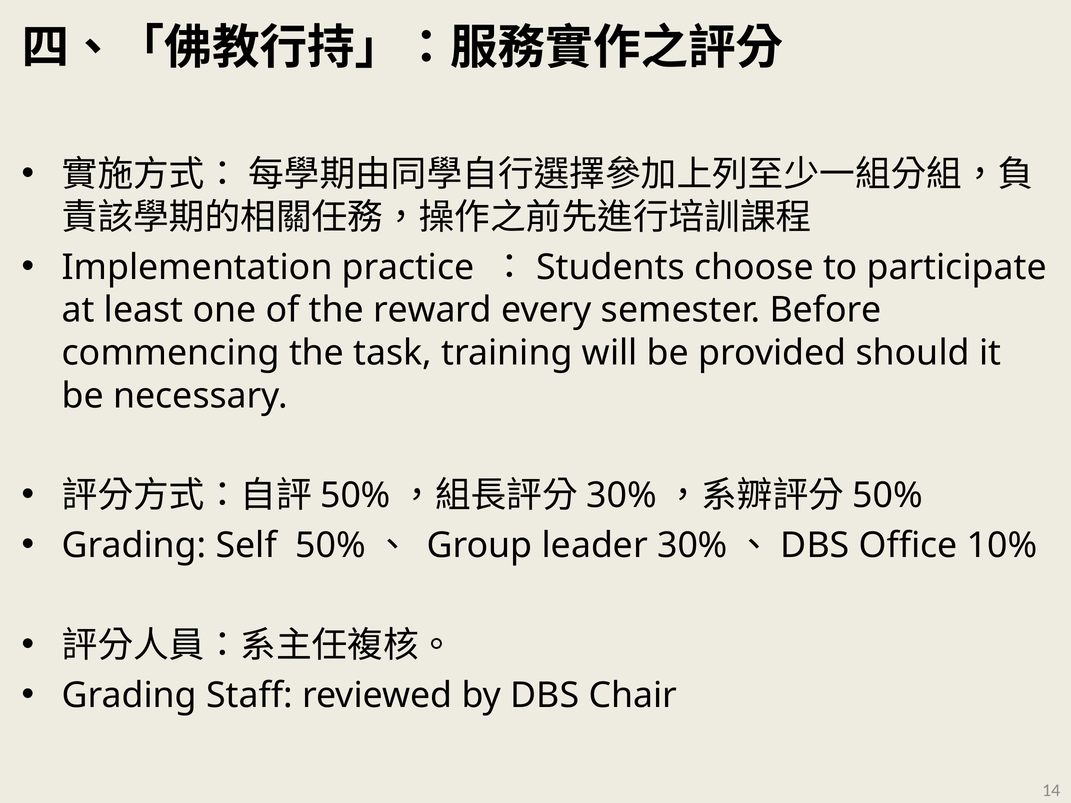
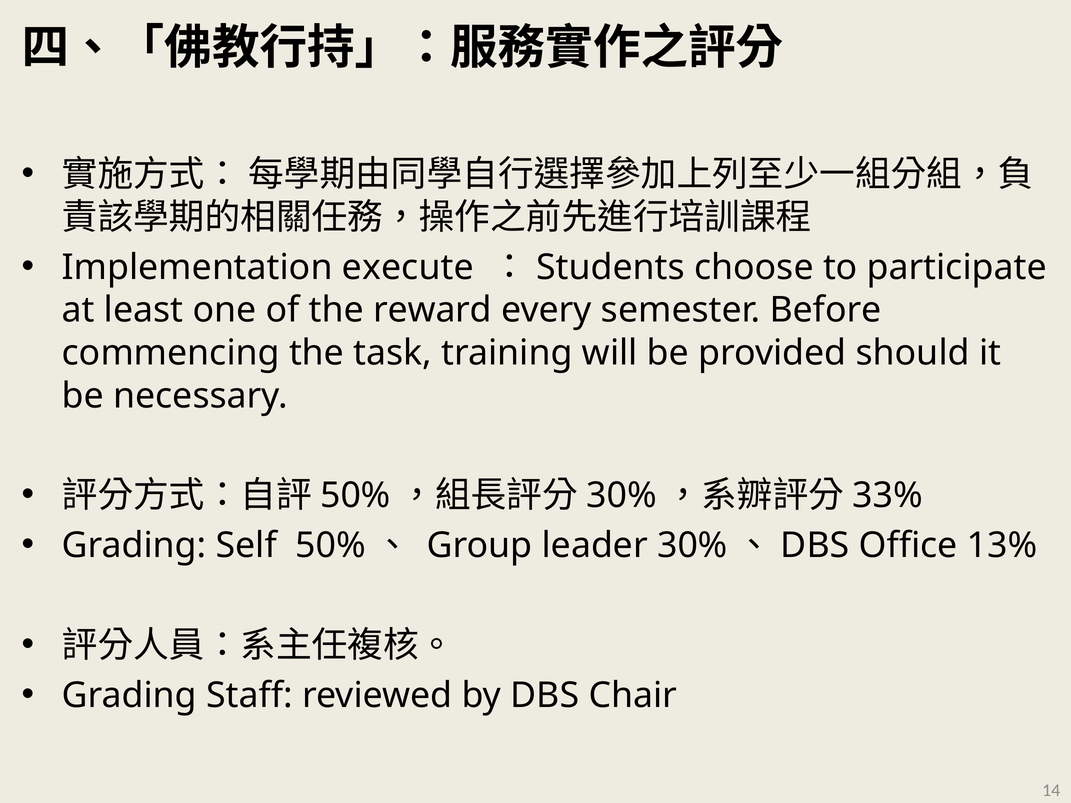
practice: practice -> execute
50% at (888, 496): 50% -> 33%
10%: 10% -> 13%
